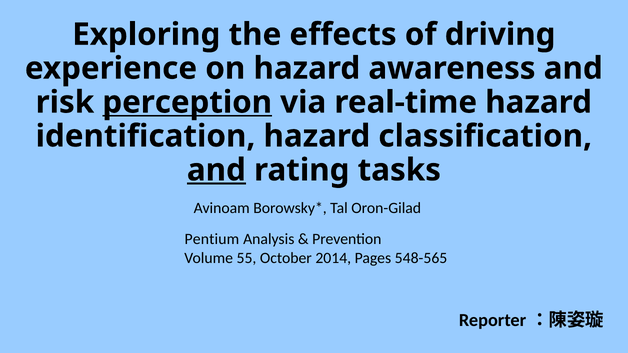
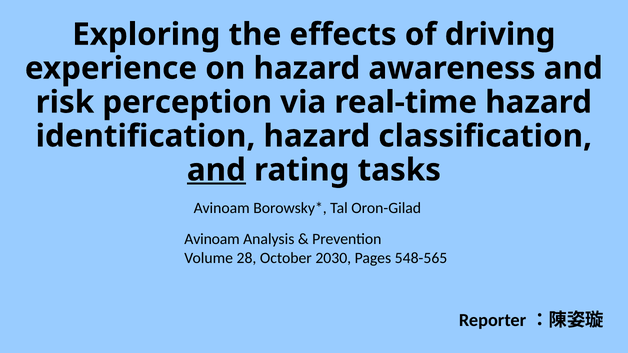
perception underline: present -> none
Pentium at (212, 239): Pentium -> Avinoam
55: 55 -> 28
2014: 2014 -> 2030
